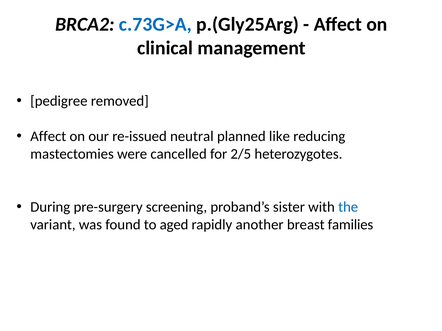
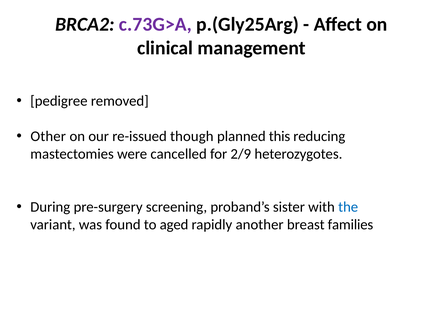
c.73G>A colour: blue -> purple
Affect at (48, 137): Affect -> Other
neutral: neutral -> though
like: like -> this
2/5: 2/5 -> 2/9
